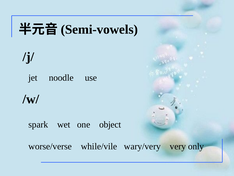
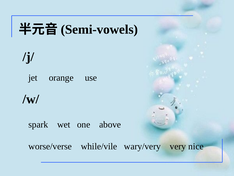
noodle: noodle -> orange
object: object -> above
only: only -> nice
